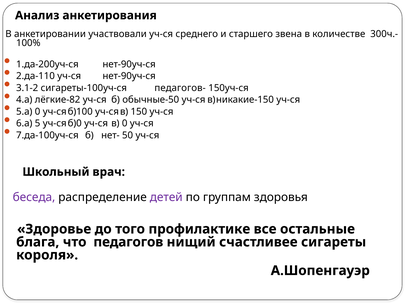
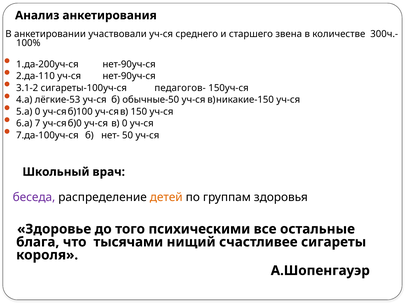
лёгкие-82: лёгкие-82 -> лёгкие-53
5: 5 -> 7
детей colour: purple -> orange
профилактике: профилактике -> психическими
педагогов: педагогов -> тысячами
